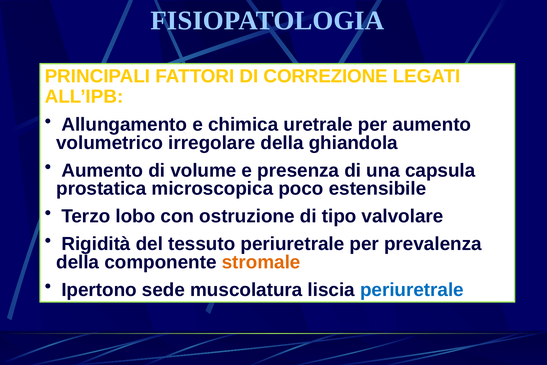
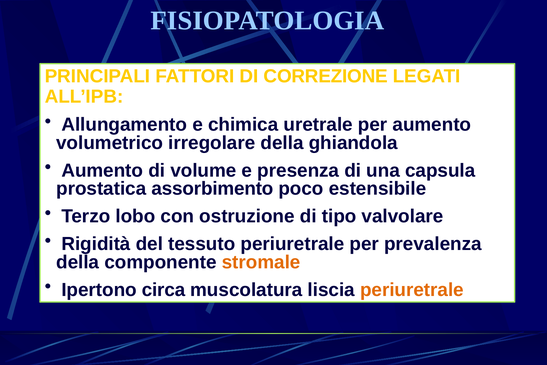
microscopica: microscopica -> assorbimento
sede: sede -> circa
periuretrale at (412, 290) colour: blue -> orange
